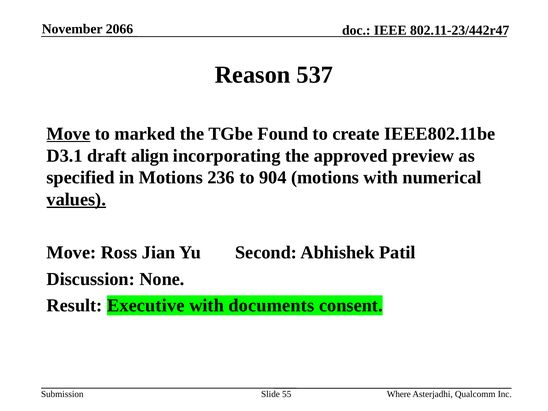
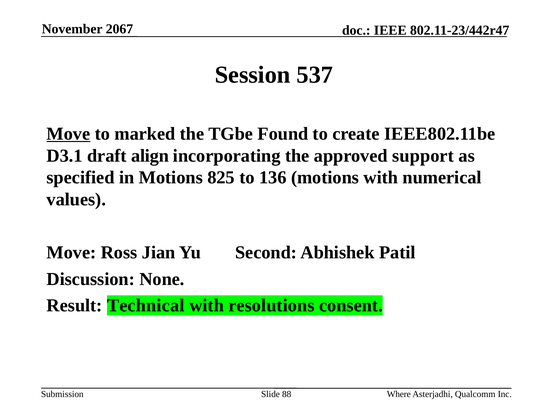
2066: 2066 -> 2067
Reason: Reason -> Session
preview: preview -> support
236: 236 -> 825
904: 904 -> 136
values underline: present -> none
Executive: Executive -> Technical
documents: documents -> resolutions
55: 55 -> 88
